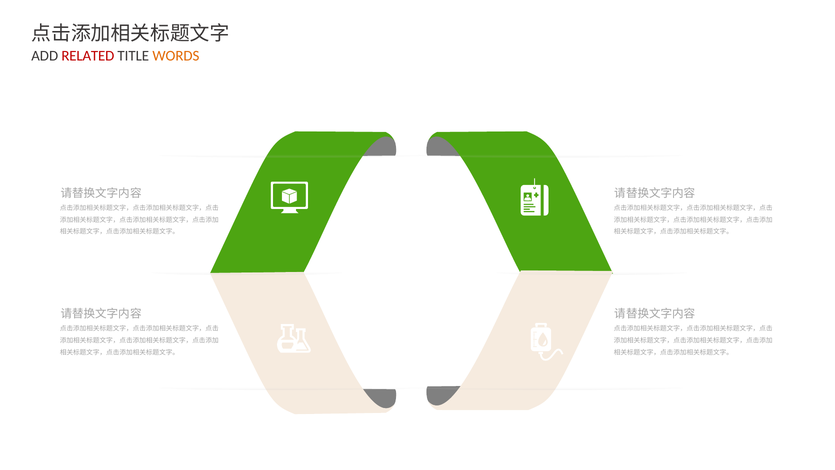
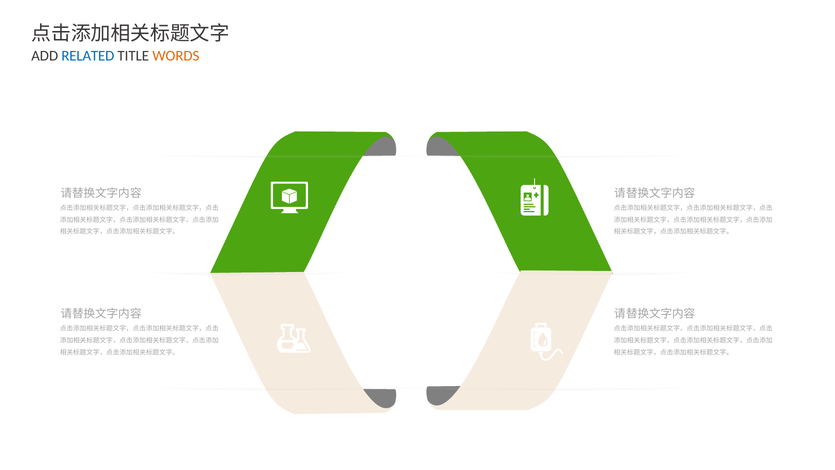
RELATED colour: red -> blue
